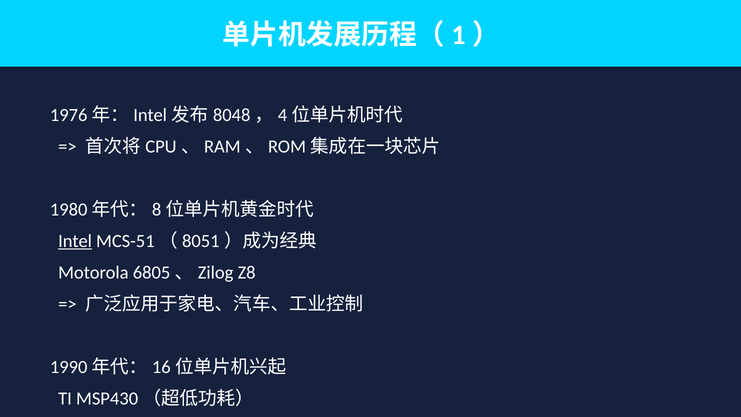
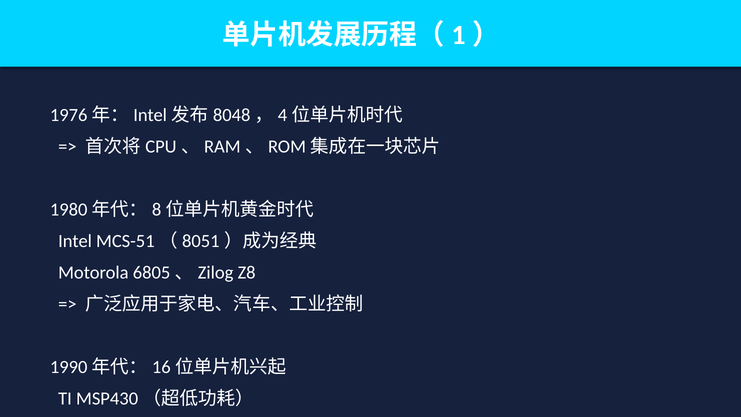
Intel underline: present -> none
